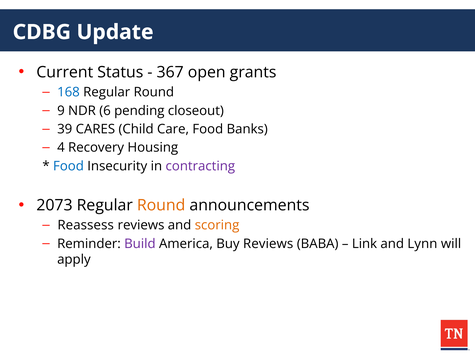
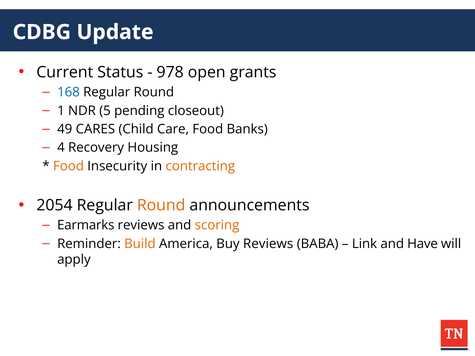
367: 367 -> 978
9: 9 -> 1
6: 6 -> 5
39: 39 -> 49
Food at (68, 166) colour: blue -> orange
contracting colour: purple -> orange
2073: 2073 -> 2054
Reassess: Reassess -> Earmarks
Build colour: purple -> orange
Lynn: Lynn -> Have
